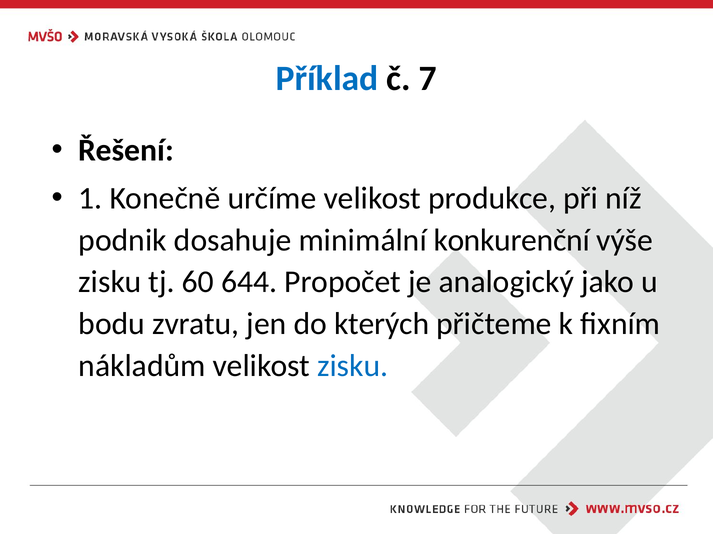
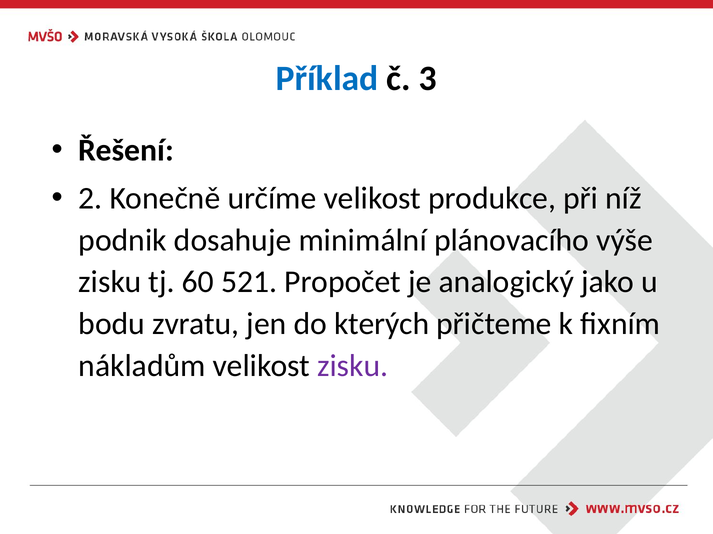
7: 7 -> 3
1: 1 -> 2
konkurenční: konkurenční -> plánovacího
644: 644 -> 521
zisku at (353, 366) colour: blue -> purple
